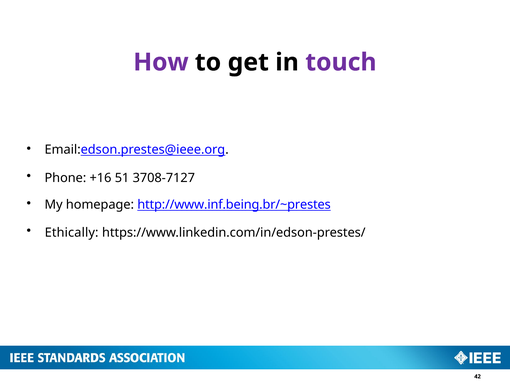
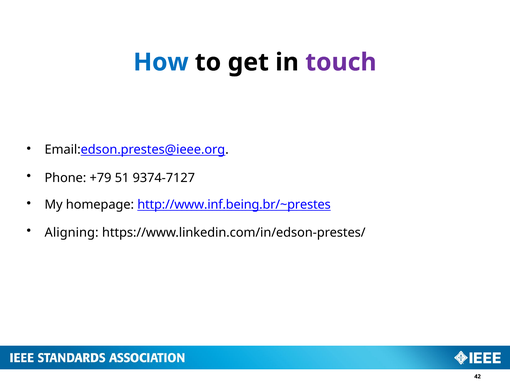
How colour: purple -> blue
+16: +16 -> +79
3708-7127: 3708-7127 -> 9374-7127
Ethically: Ethically -> Aligning
